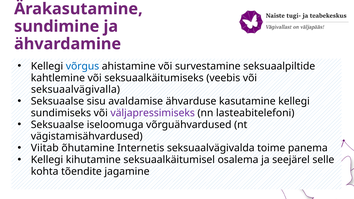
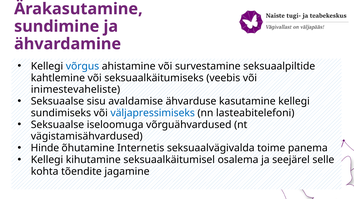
seksuaalvägivalla: seksuaalvägivalla -> inimestevaheliste
väljapressimiseks colour: purple -> blue
Viitab: Viitab -> Hinde
